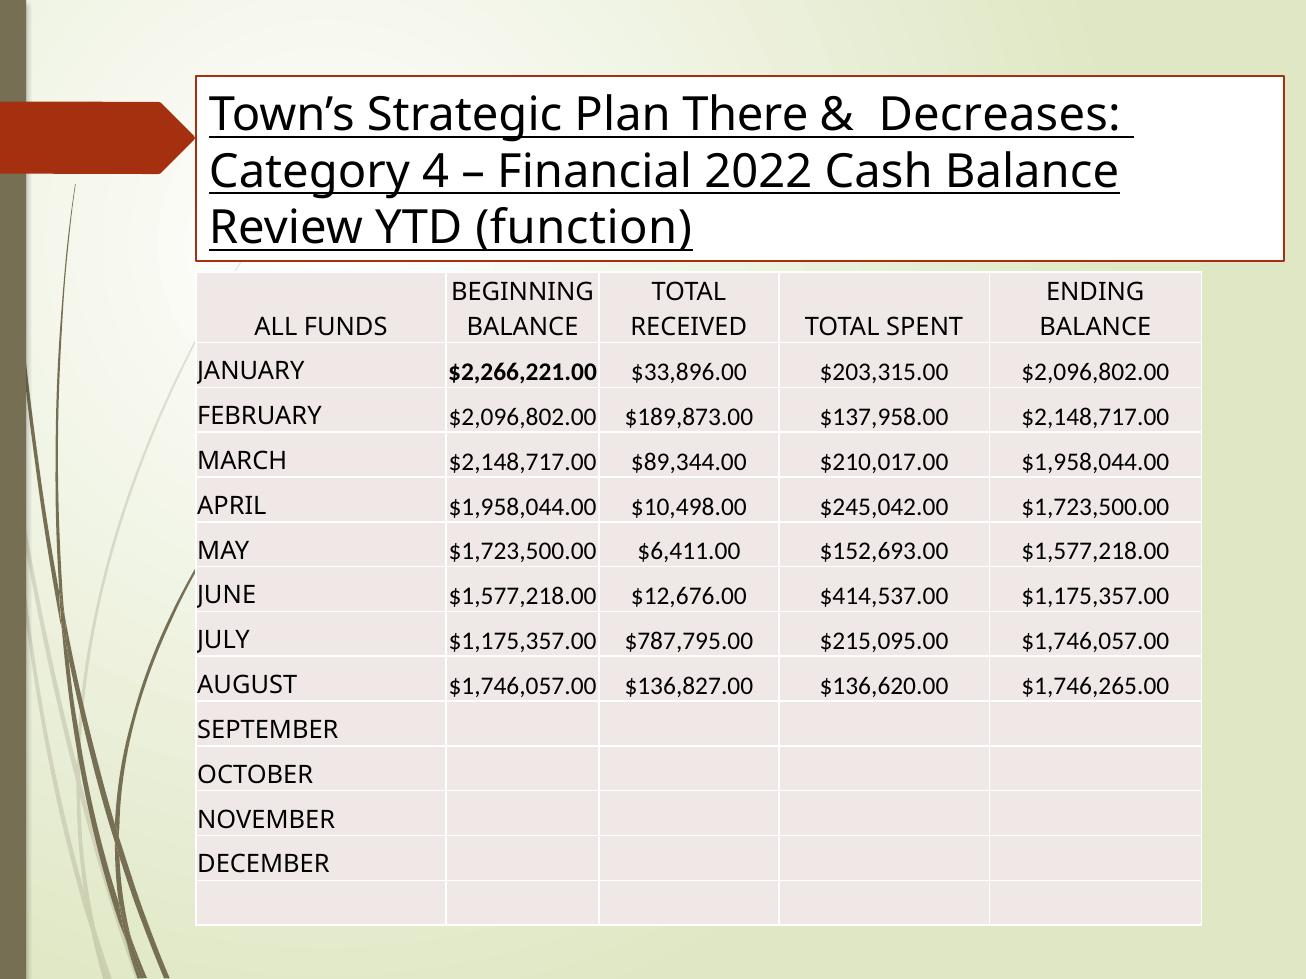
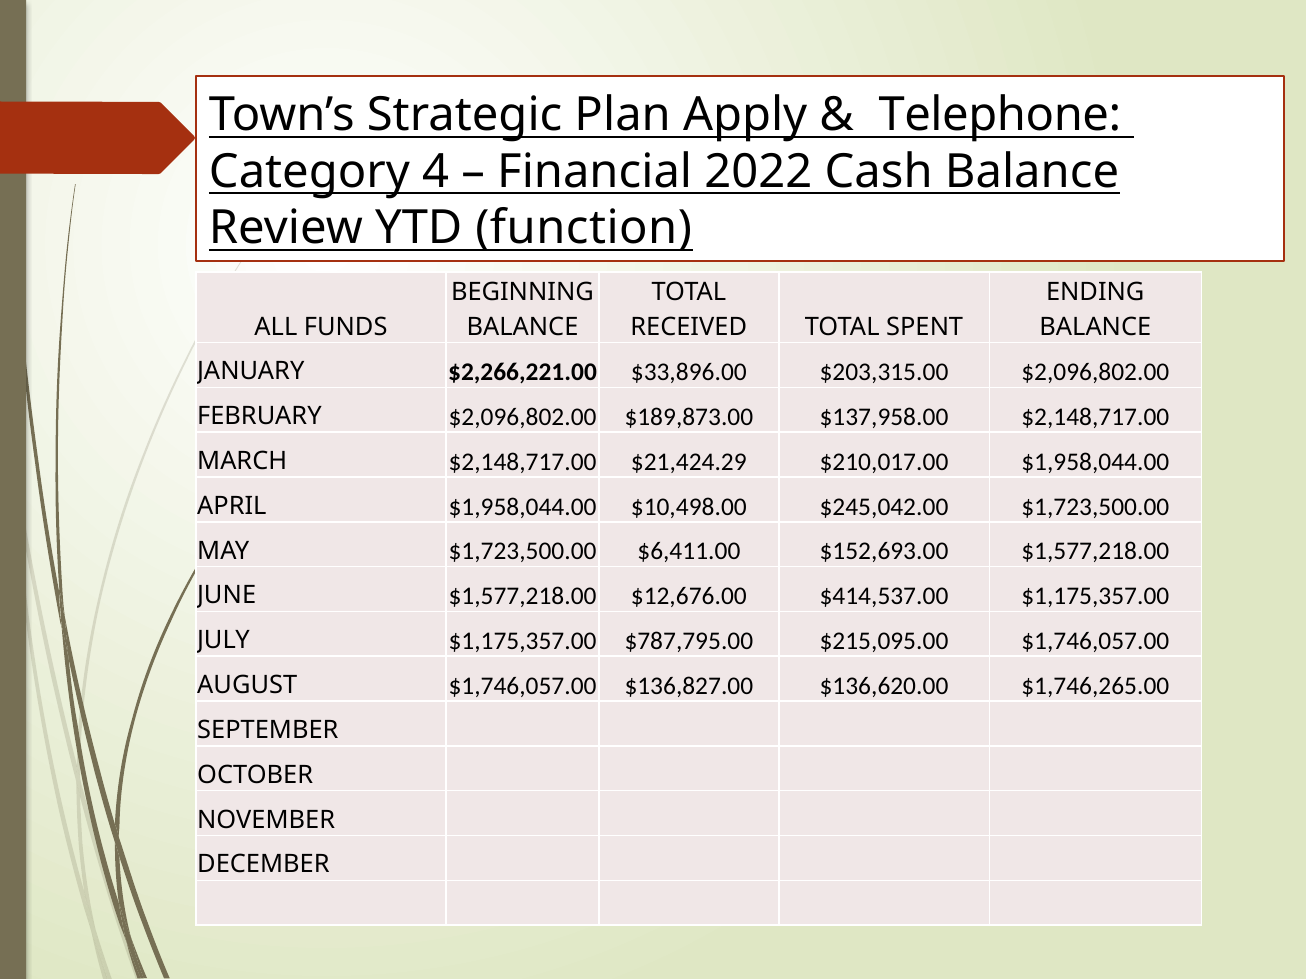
There: There -> Apply
Decreases: Decreases -> Telephone
$89,344.00: $89,344.00 -> $21,424.29
